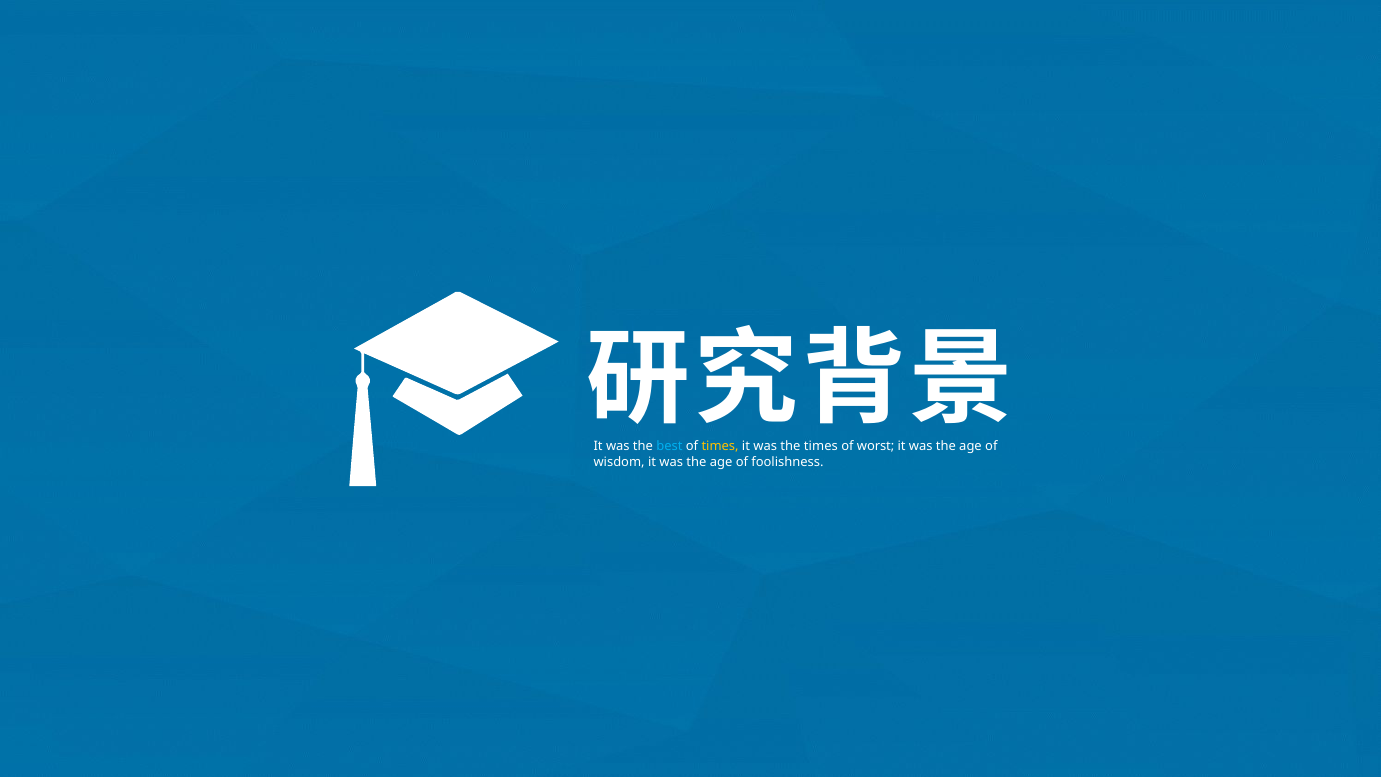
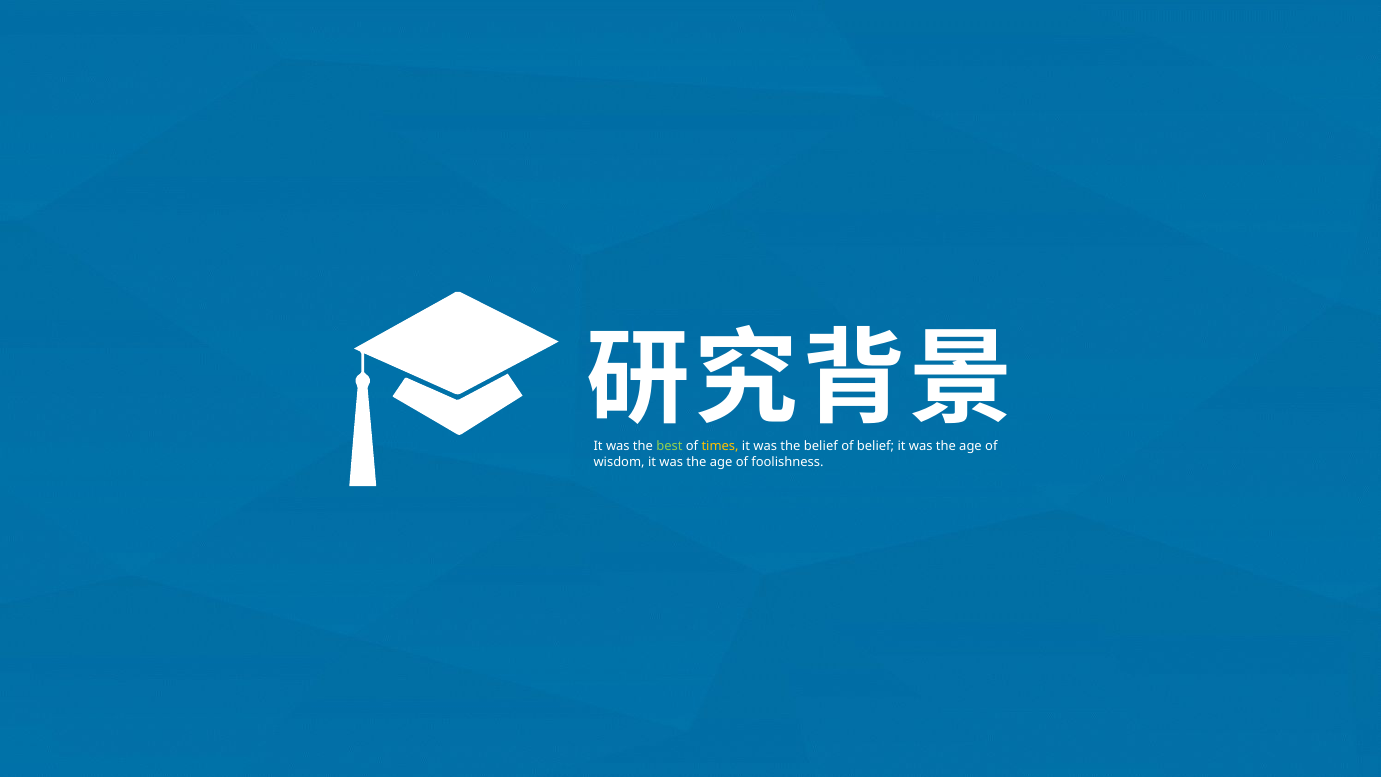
best colour: light blue -> light green
the times: times -> belief
of worst: worst -> belief
